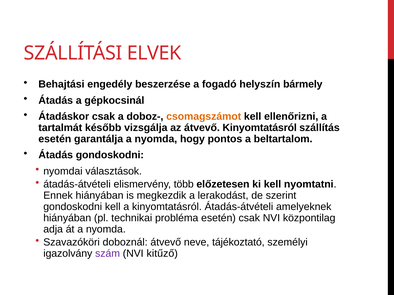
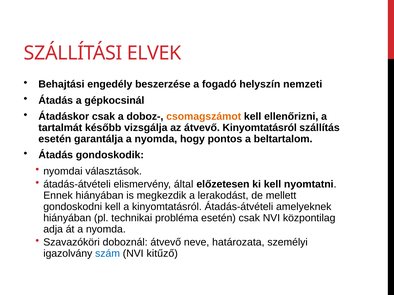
bármely: bármely -> nemzeti
Átadás gondoskodni: gondoskodni -> gondoskodik
több: több -> által
szerint: szerint -> mellett
tájékoztató: tájékoztató -> határozata
szám colour: purple -> blue
